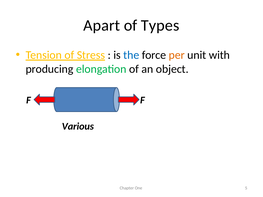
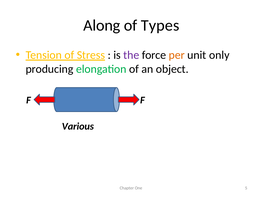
Apart: Apart -> Along
the colour: blue -> purple
with: with -> only
